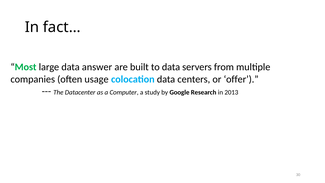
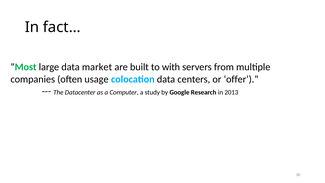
answer: answer -> market
to data: data -> with
